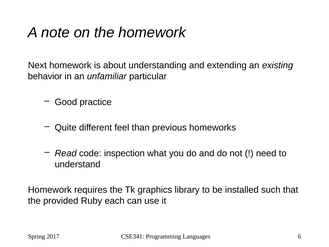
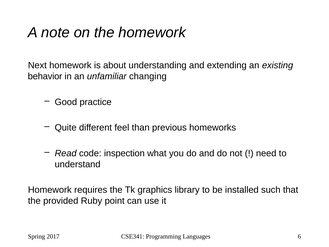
particular: particular -> changing
each: each -> point
